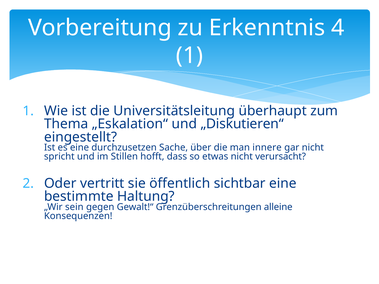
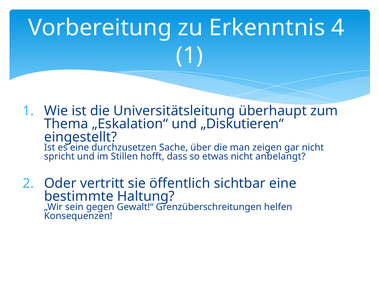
innere: innere -> zeigen
verursacht: verursacht -> anbelangt
alleine: alleine -> helfen
